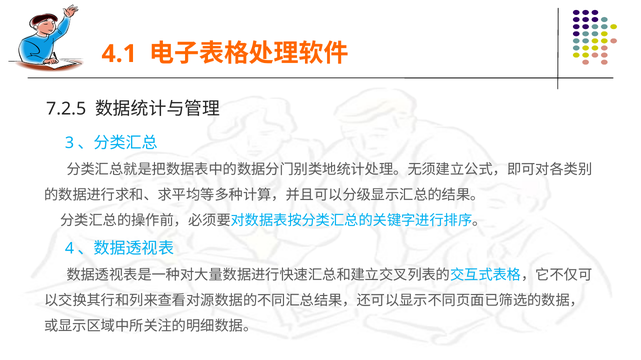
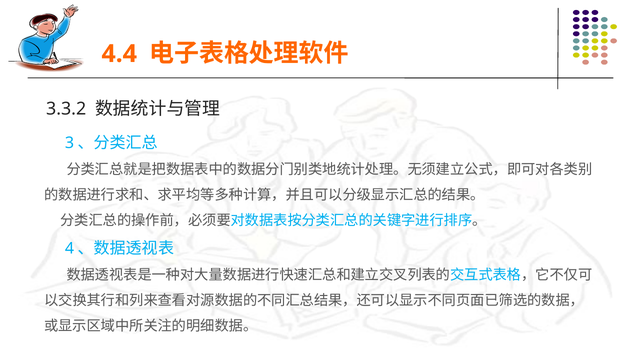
4.1: 4.1 -> 4.4
7.2.5: 7.2.5 -> 3.3.2
